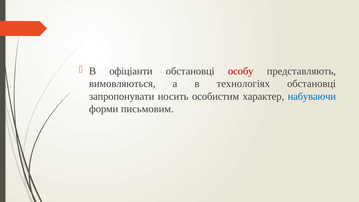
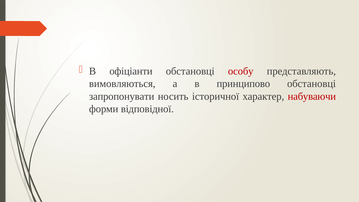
технологіях: технологіях -> принципово
особистим: особистим -> історичної
набуваючи colour: blue -> red
письмовим: письмовим -> відповідної
